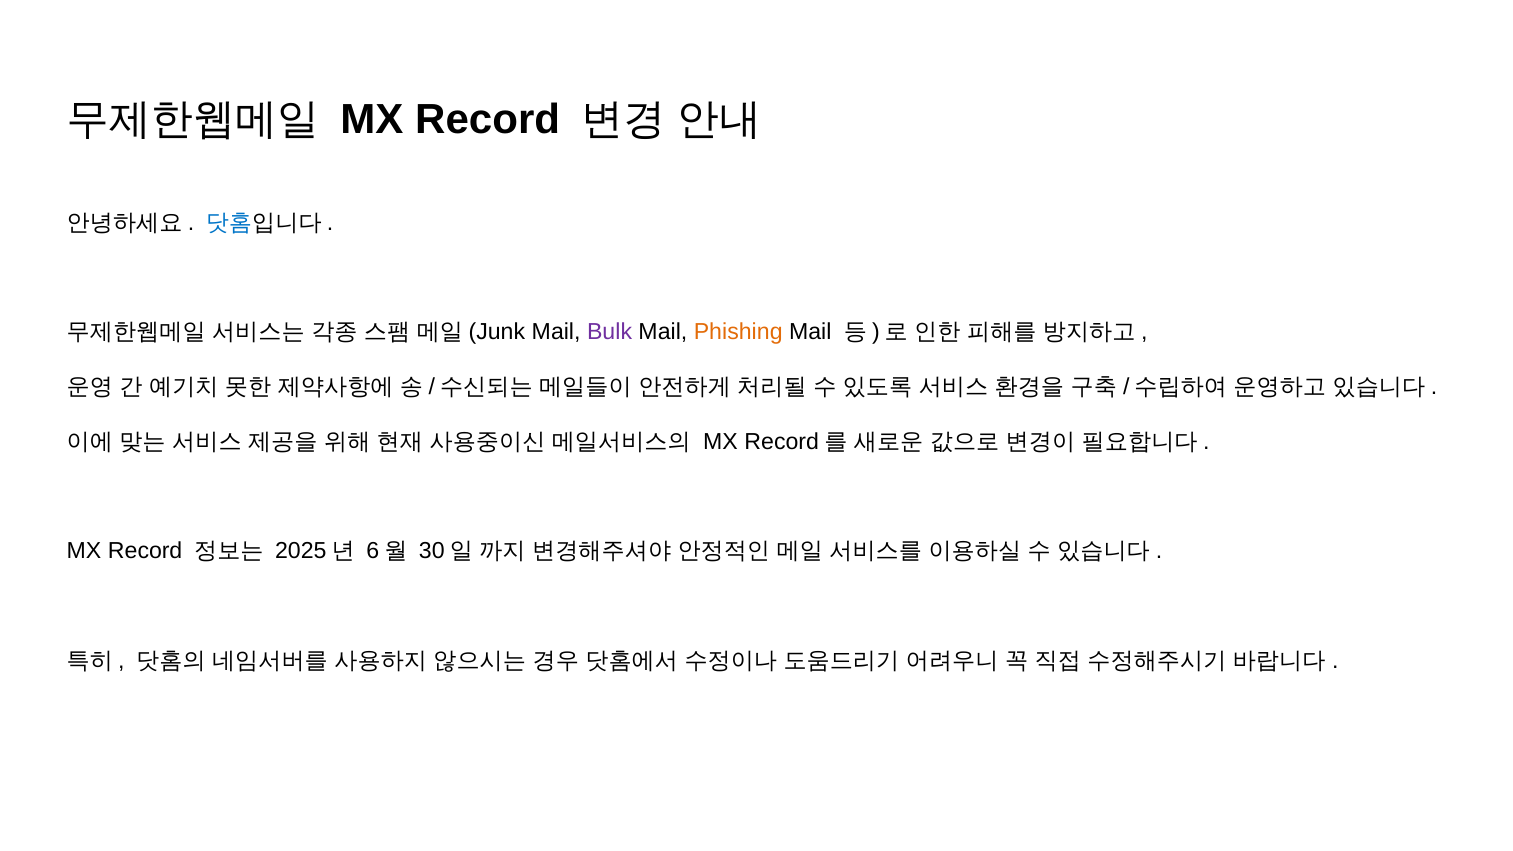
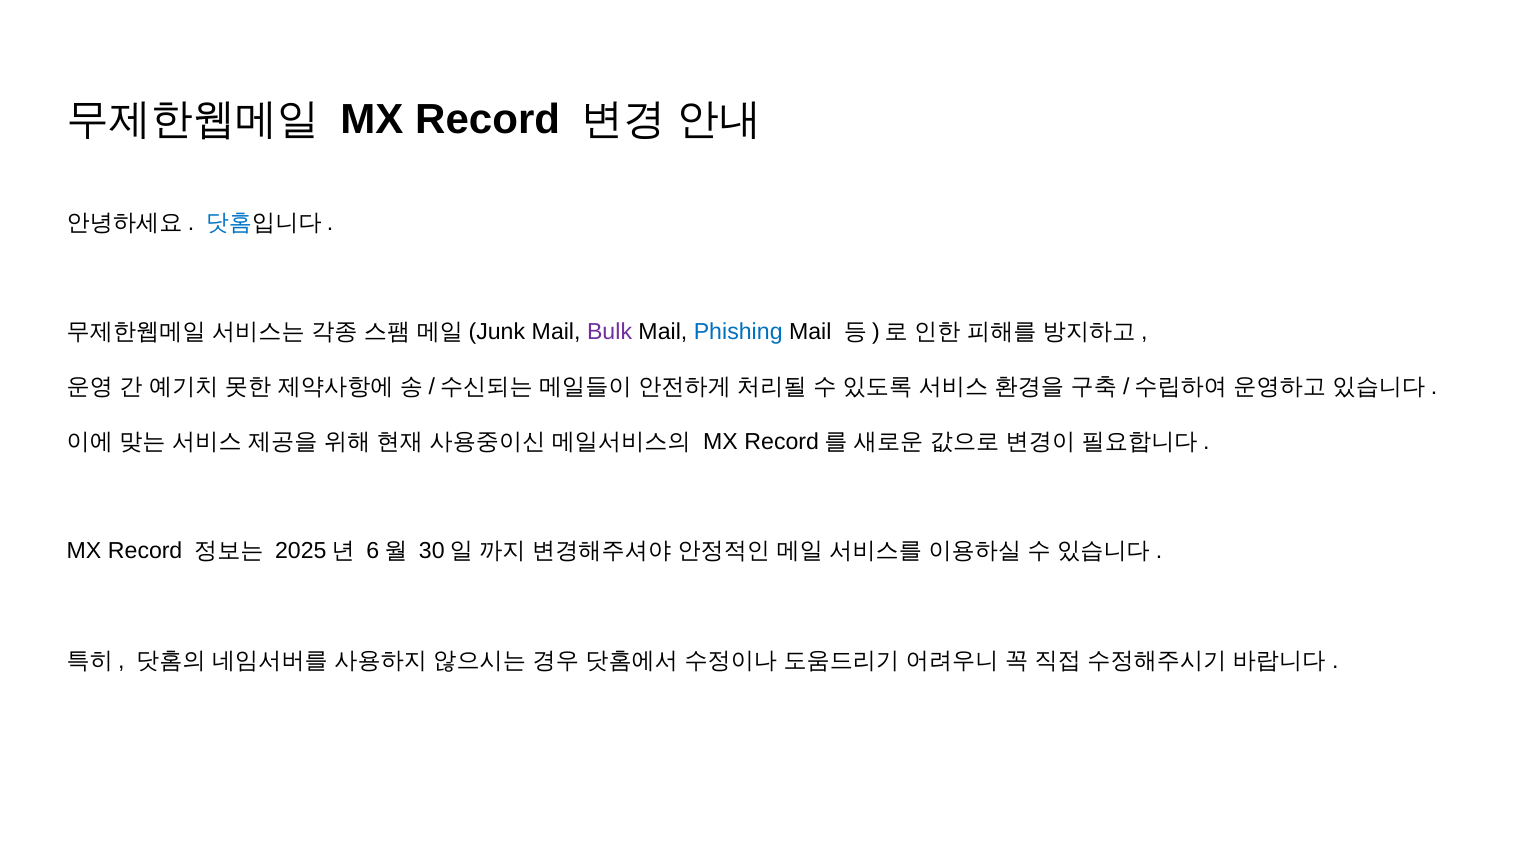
Phishing colour: orange -> blue
